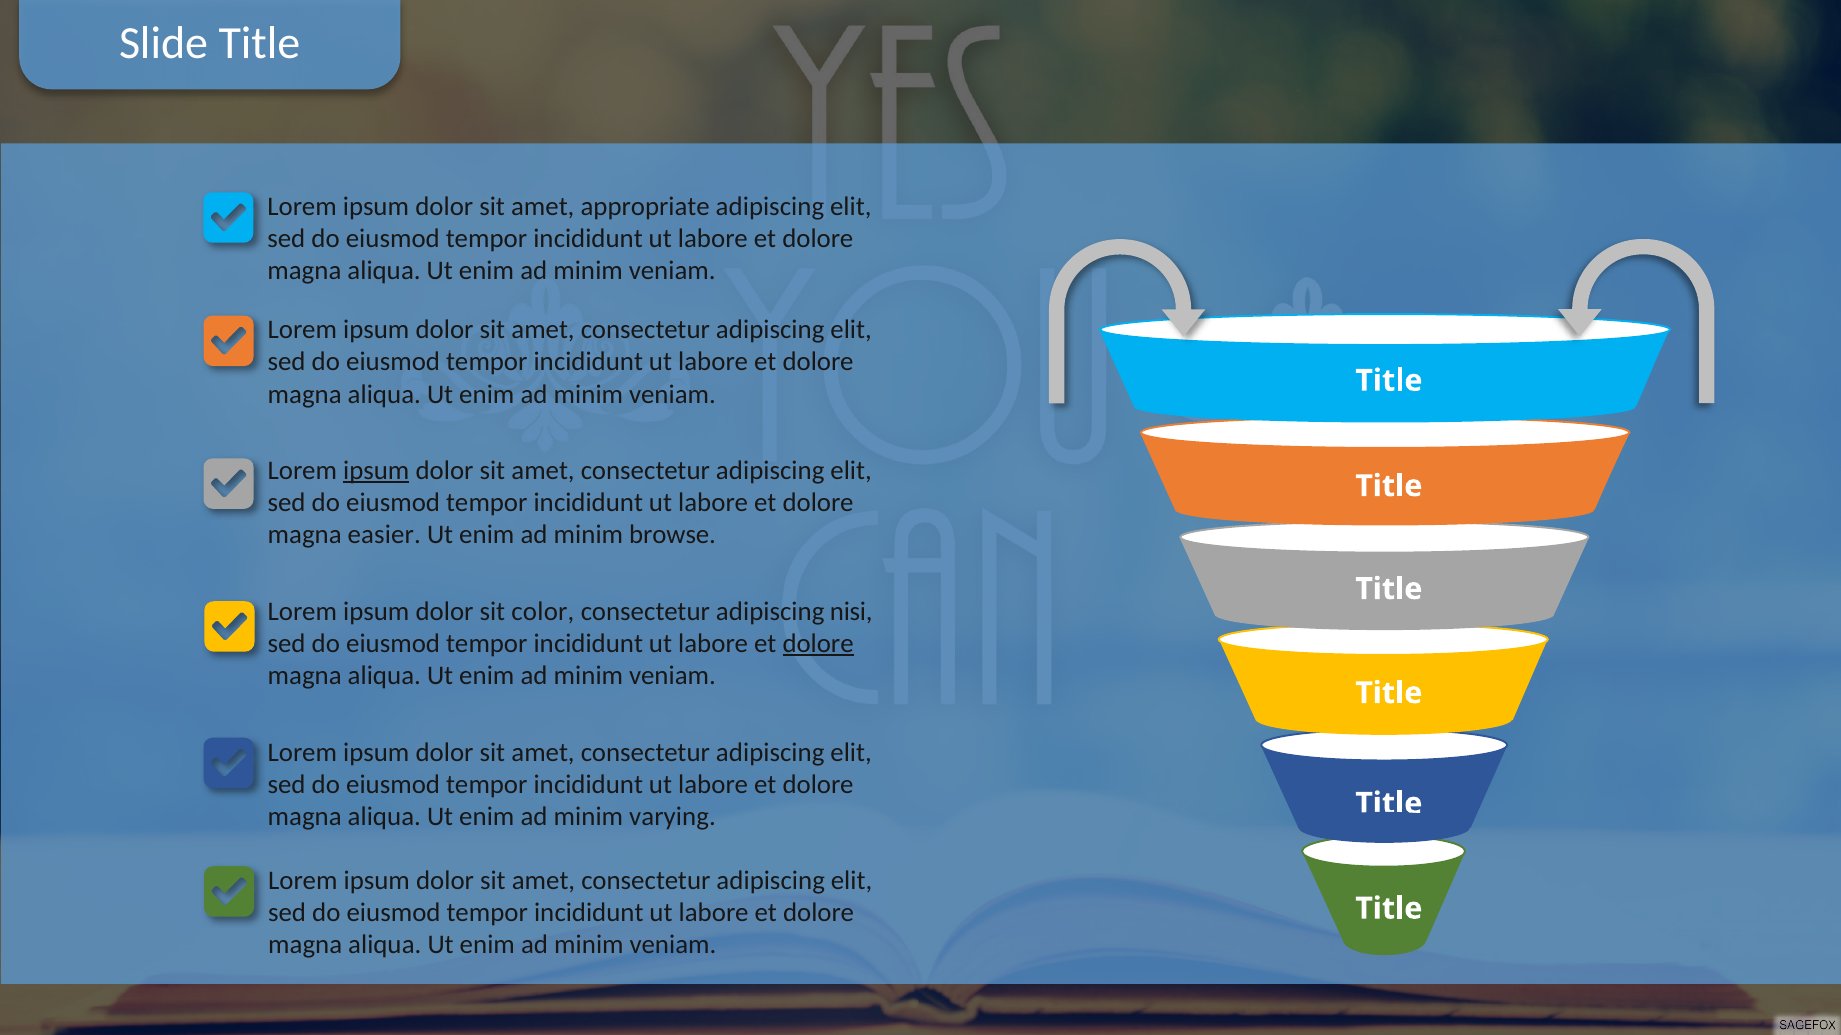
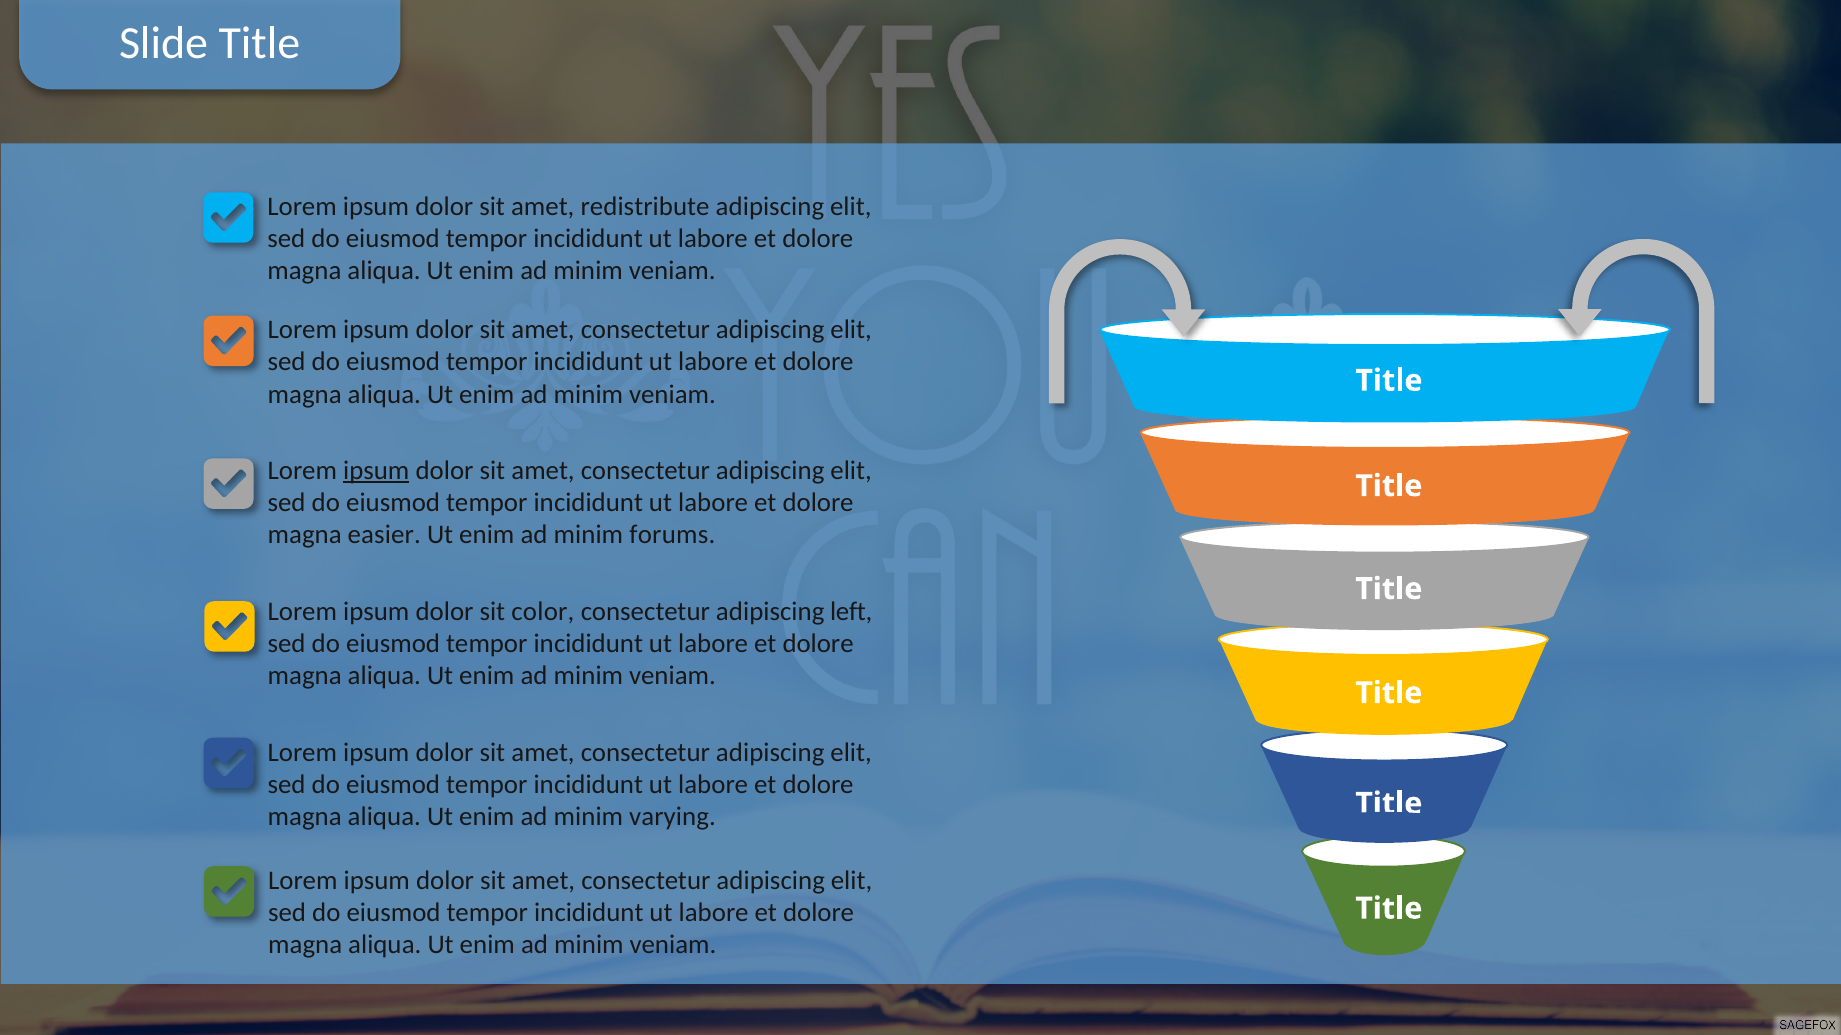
appropriate: appropriate -> redistribute
browse: browse -> forums
nisi: nisi -> left
dolore at (818, 644) underline: present -> none
